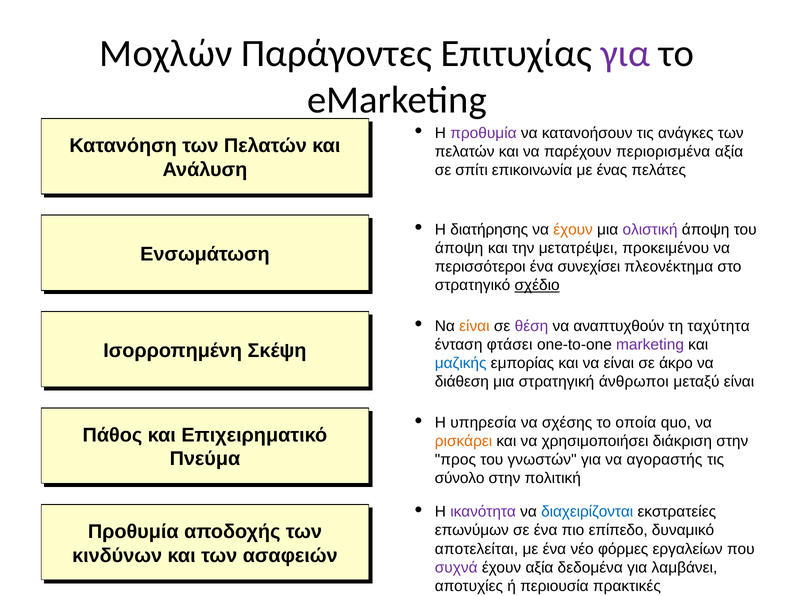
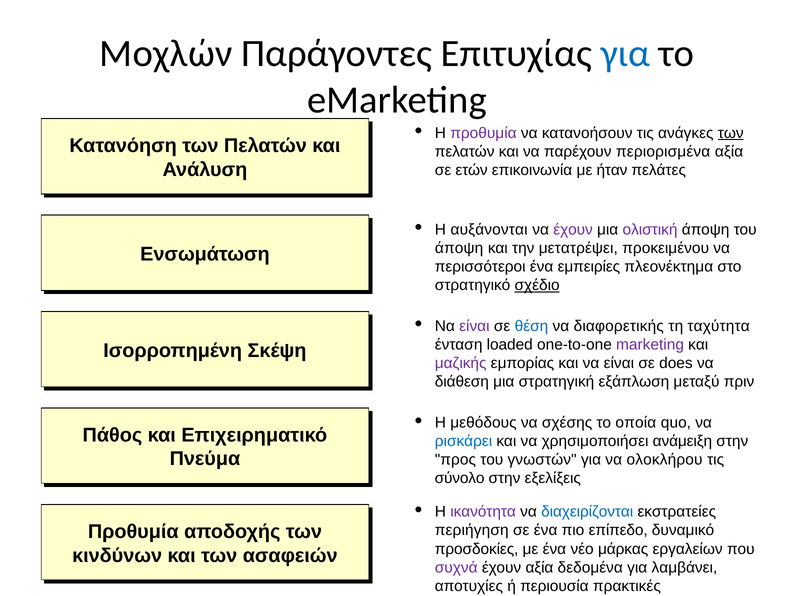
για at (625, 54) colour: purple -> blue
των at (731, 133) underline: none -> present
σπίτι: σπίτι -> ετών
ένας: ένας -> ήταν
διατήρησης: διατήρησης -> αυξάνονται
έχουν at (573, 229) colour: orange -> purple
συνεχίσει: συνεχίσει -> εμπειρίες
είναι at (474, 326) colour: orange -> purple
θέση colour: purple -> blue
αναπτυχθούν: αναπτυχθούν -> διαφορετικής
φτάσει: φτάσει -> loaded
μαζικής colour: blue -> purple
άκρο: άκρο -> does
άνθρωποι: άνθρωποι -> εξάπλωση
μεταξύ είναι: είναι -> πριν
υπηρεσία: υπηρεσία -> μεθόδους
ρισκάρει colour: orange -> blue
διάκριση: διάκριση -> ανάμειξη
αγοραστής: αγοραστής -> ολοκλήρου
πολιτική: πολιτική -> εξελίξεις
επωνύμων: επωνύμων -> περιήγηση
αποτελείται: αποτελείται -> προσδοκίες
φόρμες: φόρμες -> μάρκας
